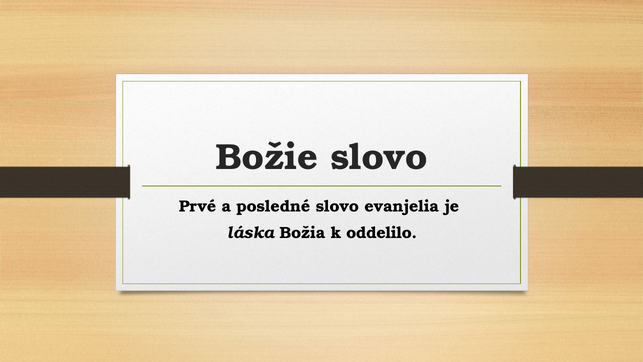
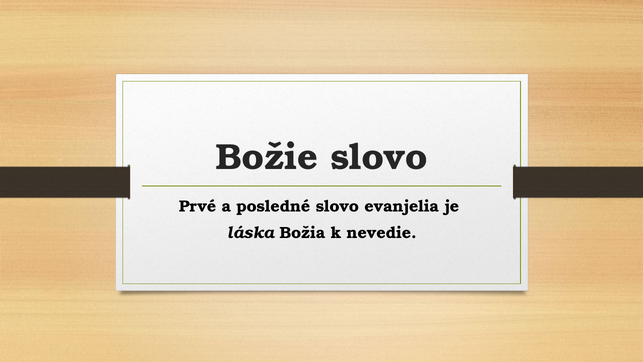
oddelilo: oddelilo -> nevedie
